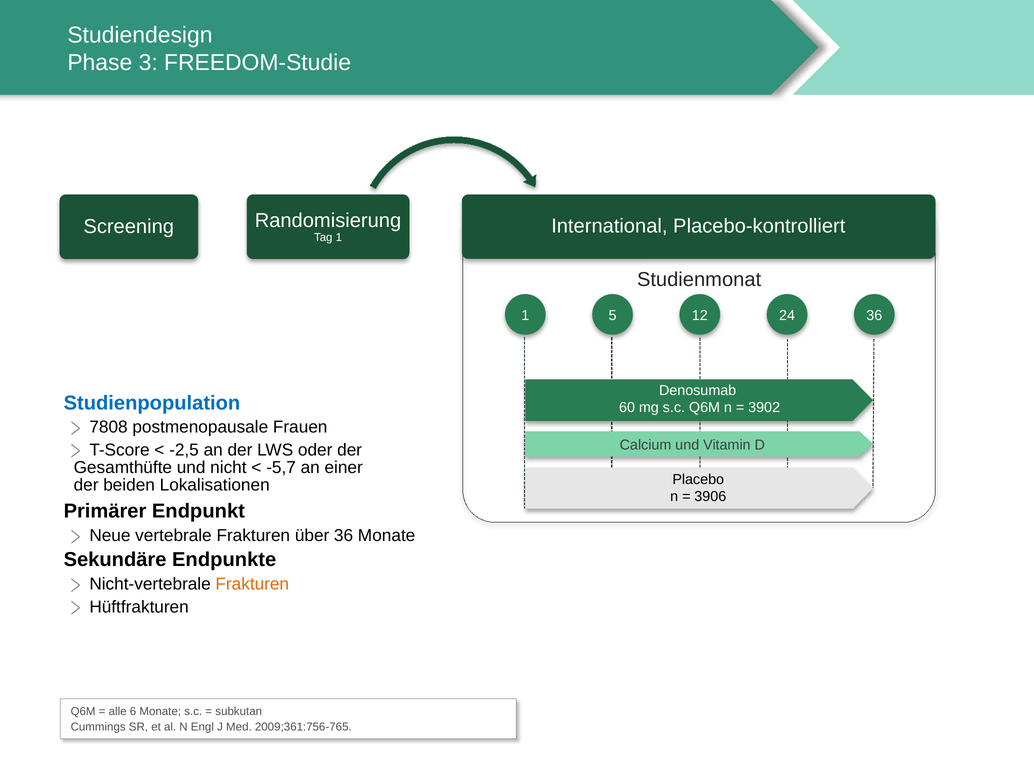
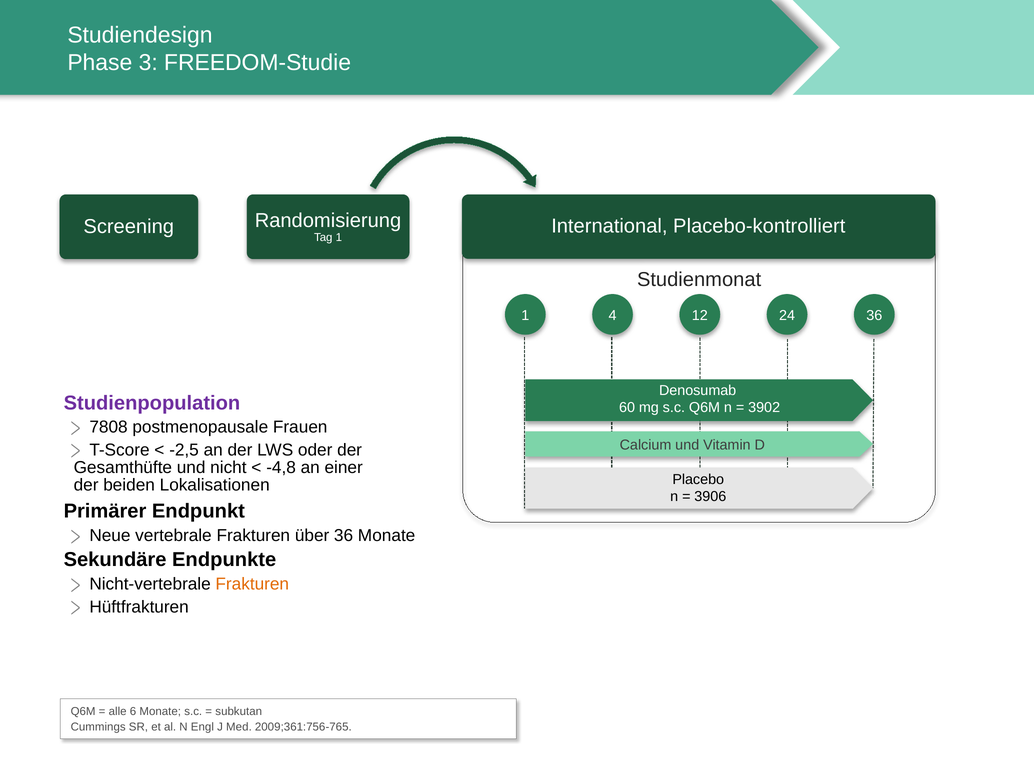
5: 5 -> 4
Studienpopulation colour: blue -> purple
-5,7: -5,7 -> -4,8
